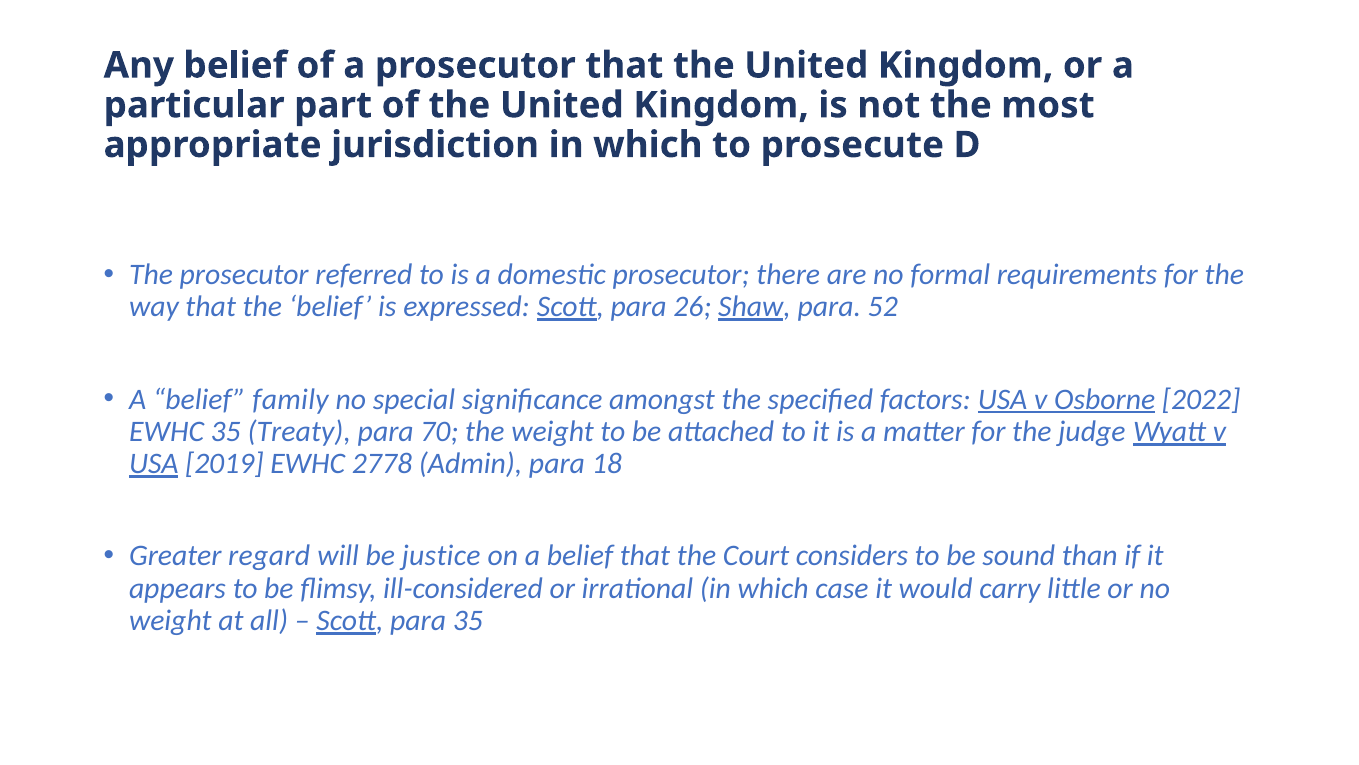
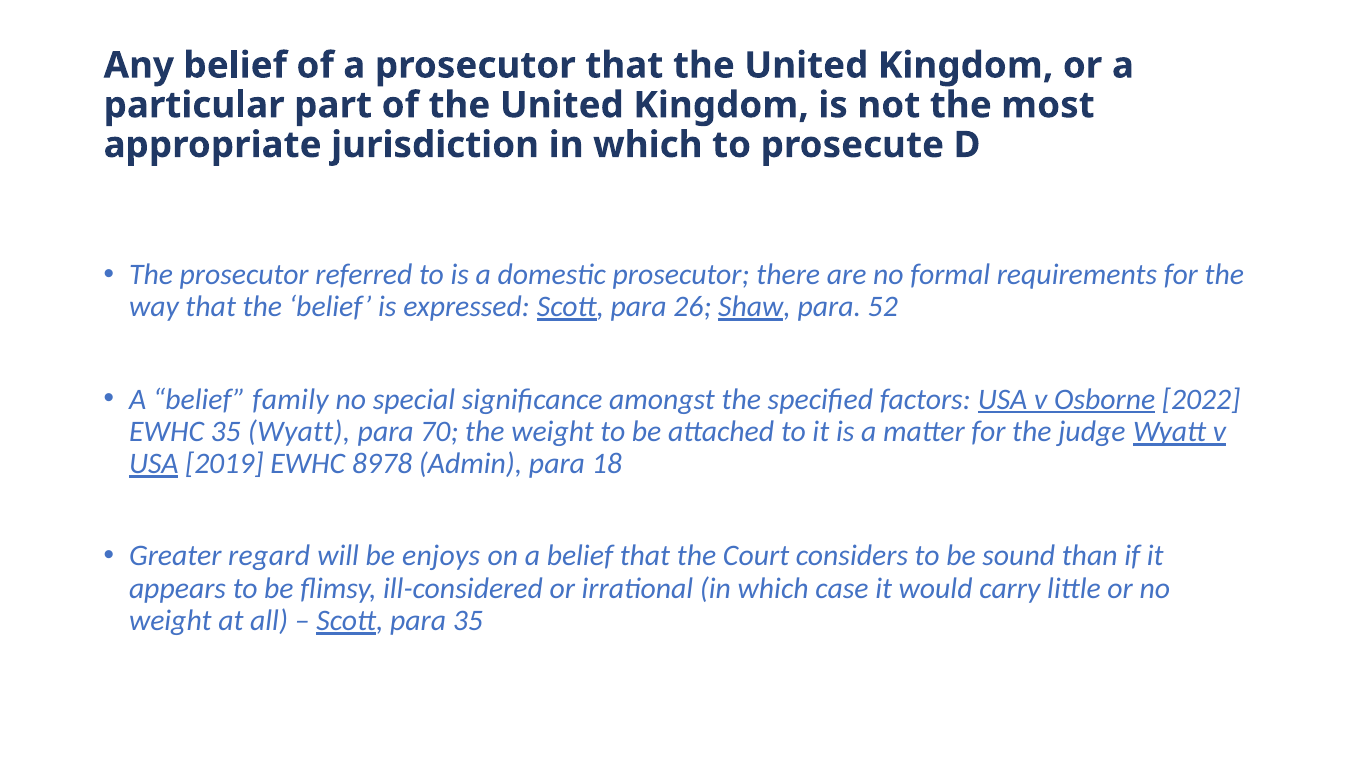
35 Treaty: Treaty -> Wyatt
2778: 2778 -> 8978
justice: justice -> enjoys
